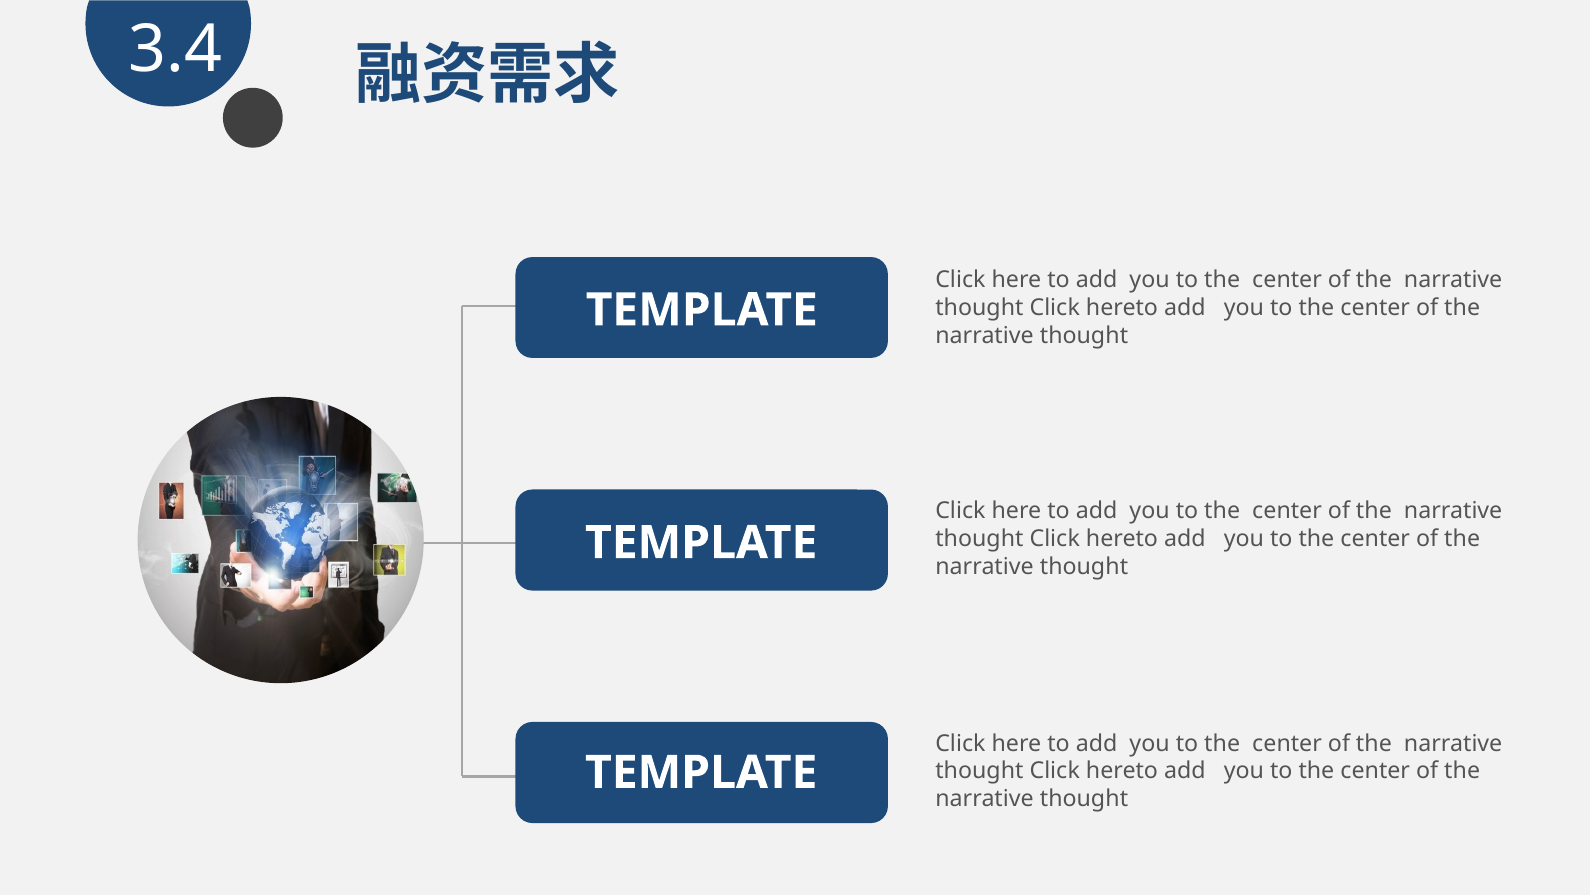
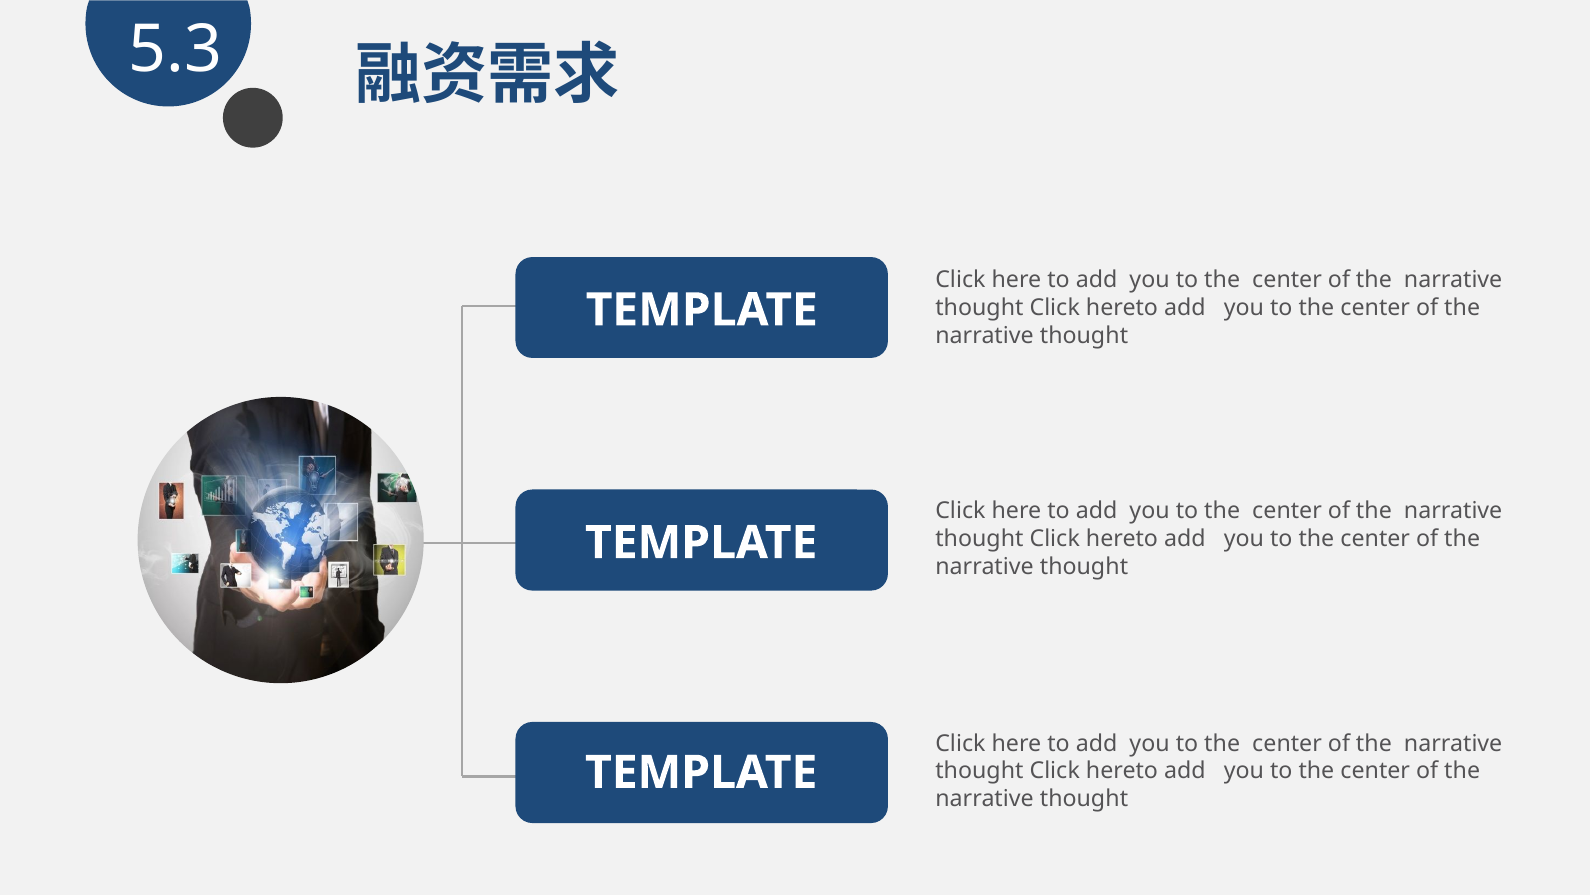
3.4: 3.4 -> 5.3
